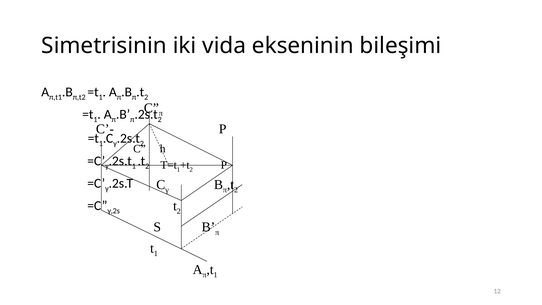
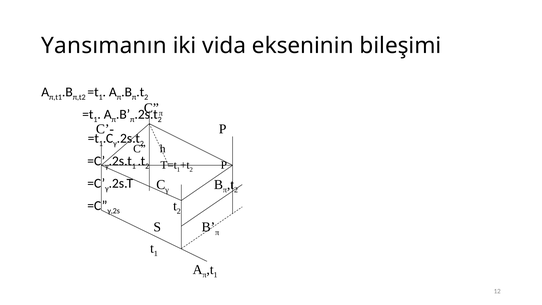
Simetrisinin: Simetrisinin -> Yansımanın
